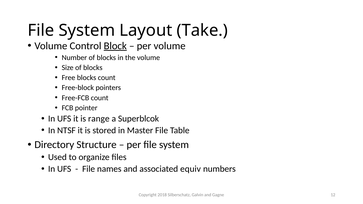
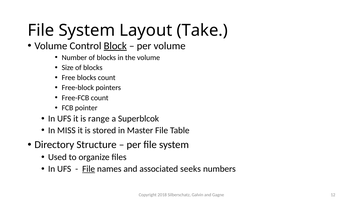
NTSF: NTSF -> MISS
File at (89, 169) underline: none -> present
equiv: equiv -> seeks
